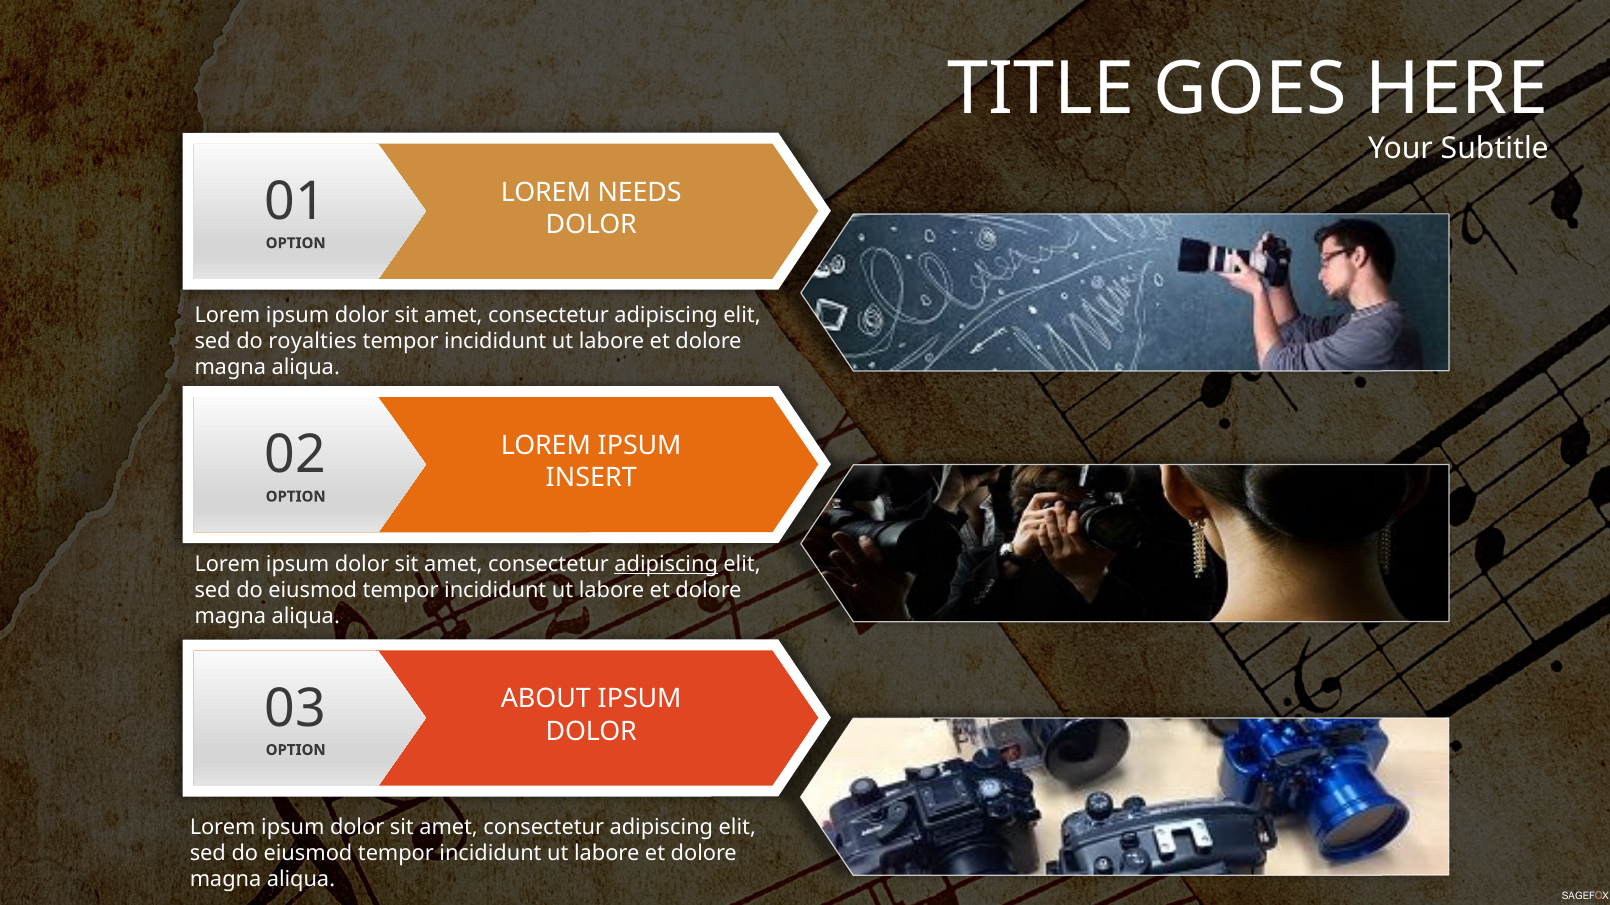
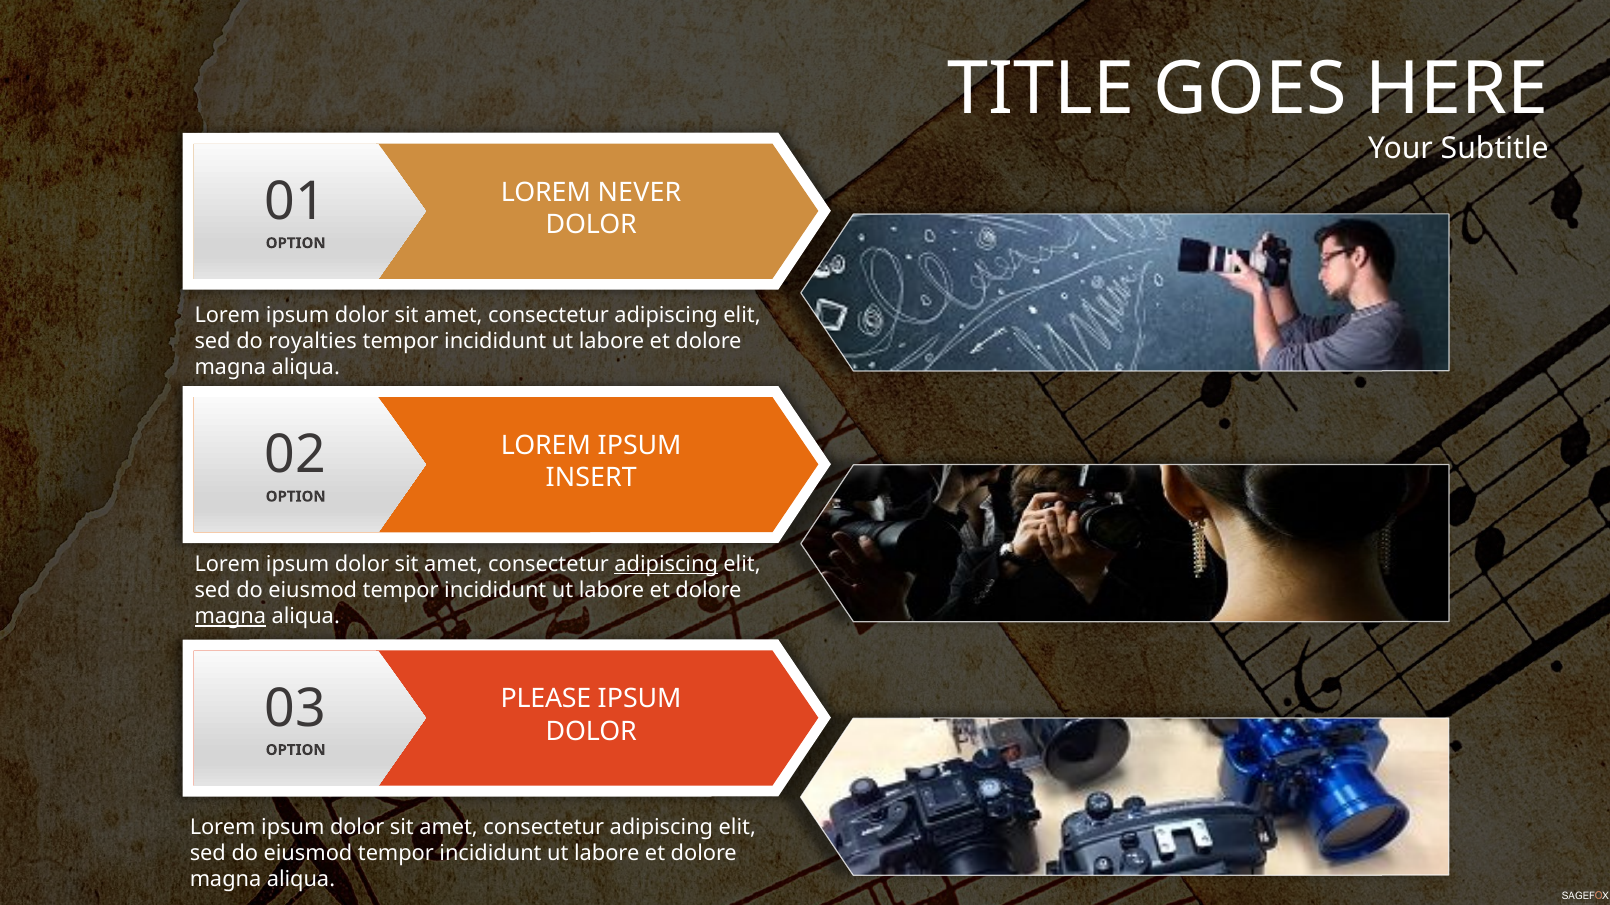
NEEDS: NEEDS -> NEVER
magna at (230, 617) underline: none -> present
ABOUT: ABOUT -> PLEASE
